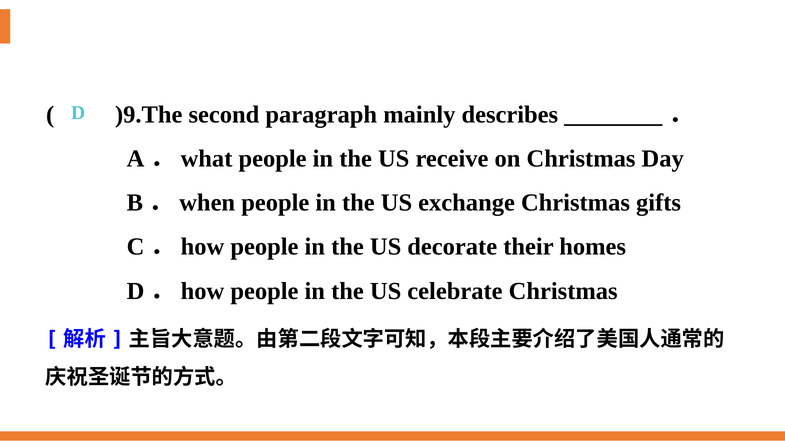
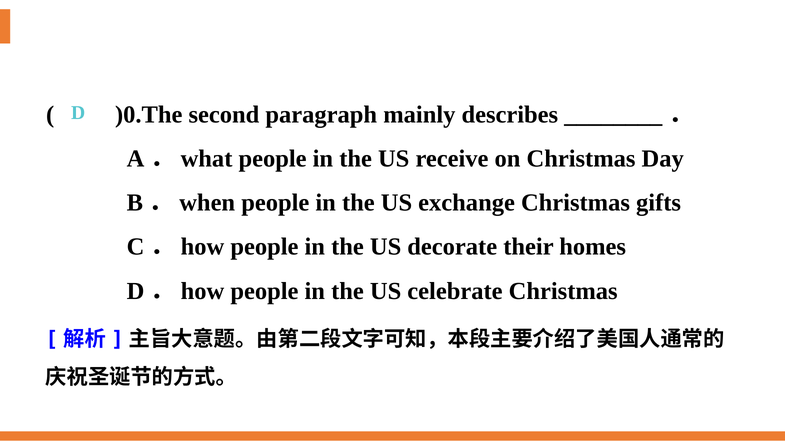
)9.The: )9.The -> )0.The
